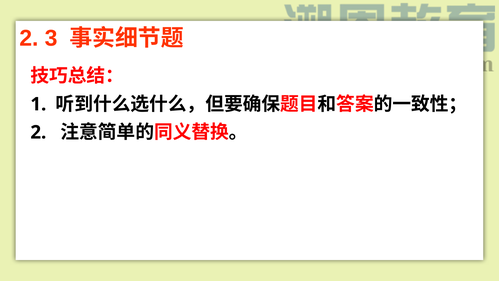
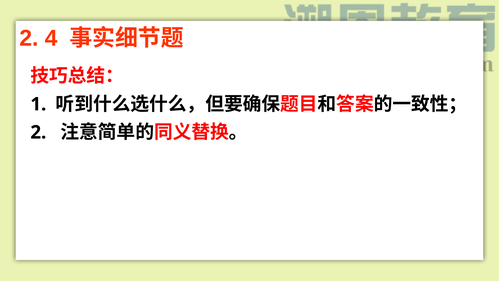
3: 3 -> 4
